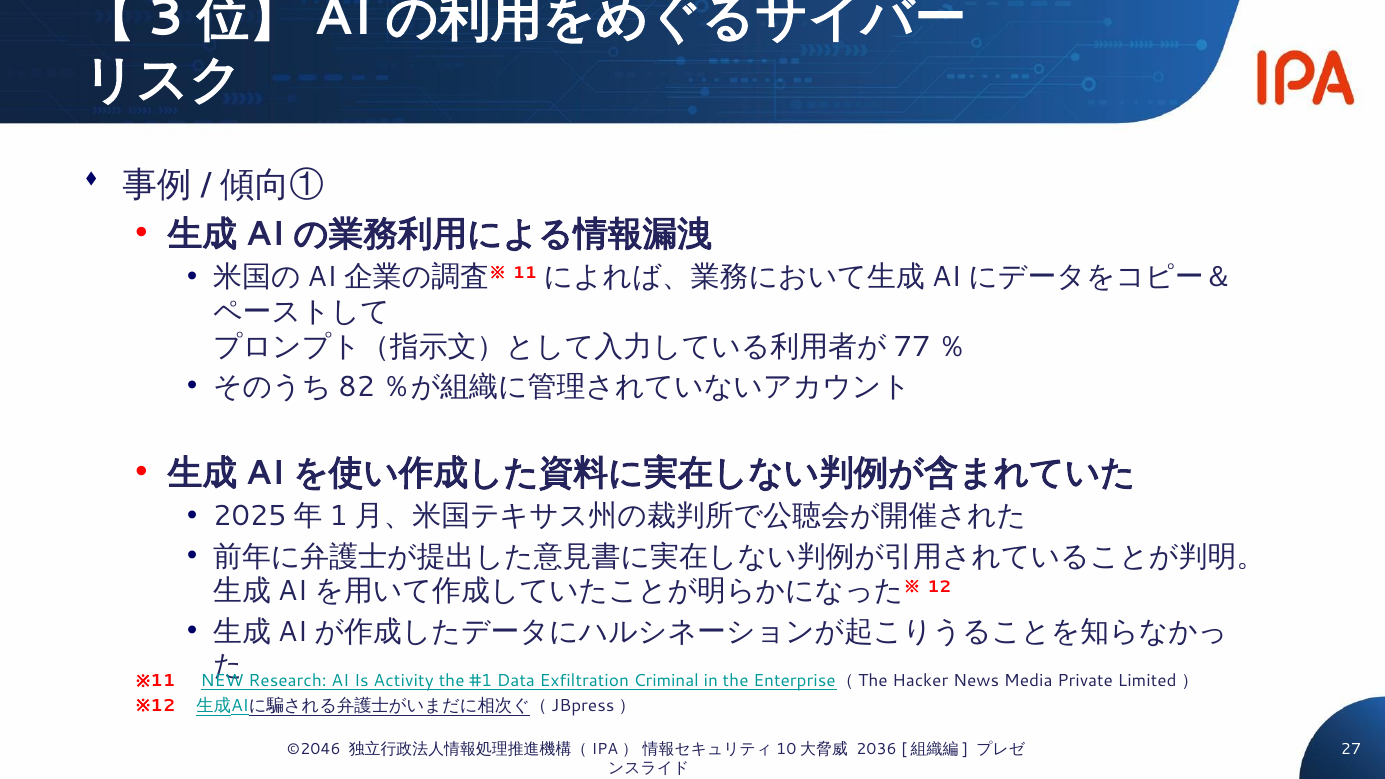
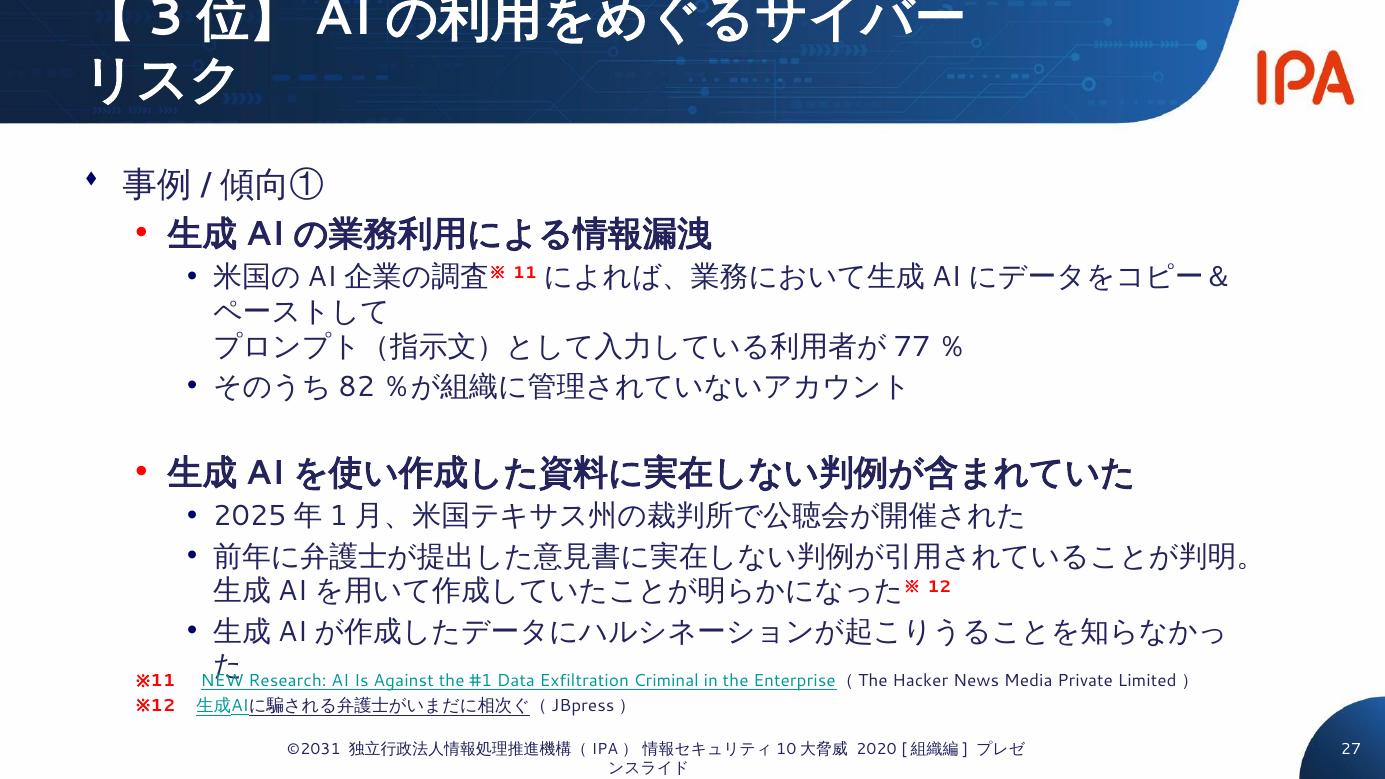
Activity: Activity -> Against
©2046: ©2046 -> ©2031
2036: 2036 -> 2020
